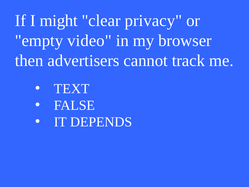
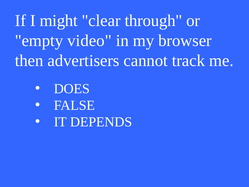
privacy: privacy -> through
TEXT: TEXT -> DOES
